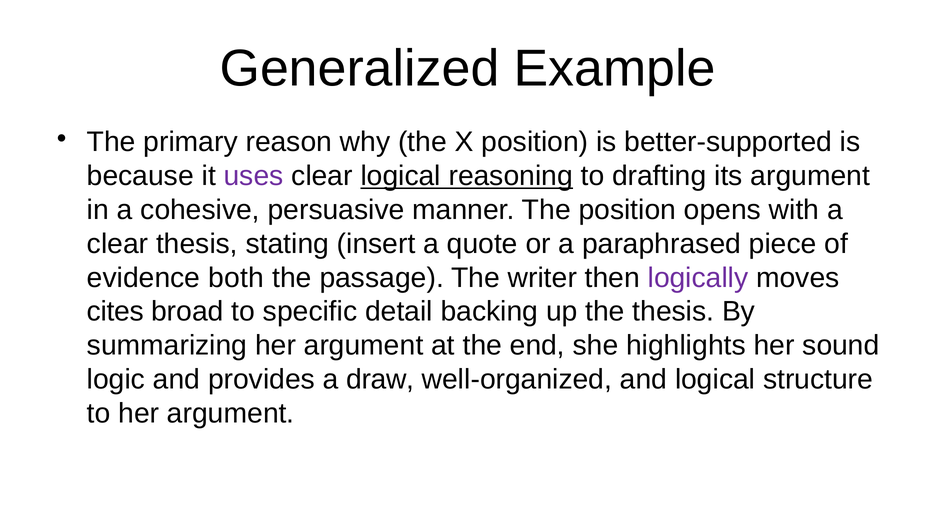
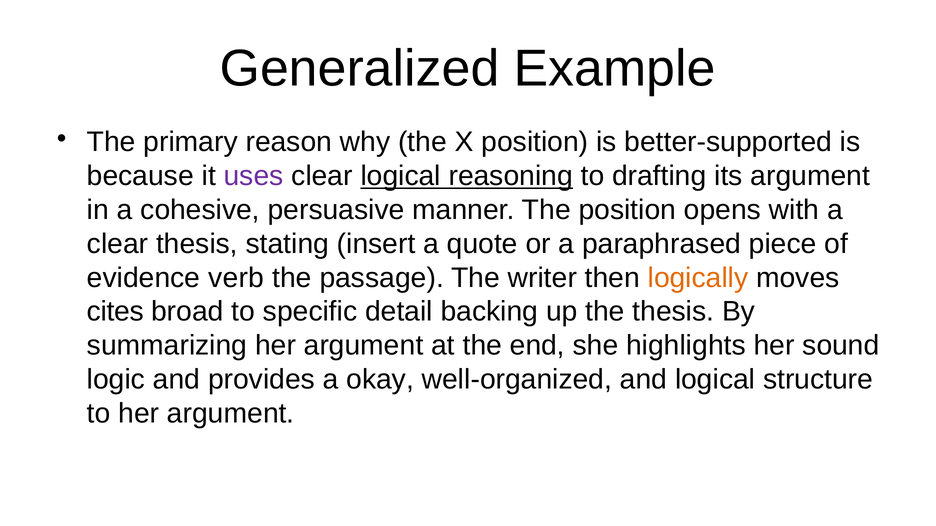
both: both -> verb
logically colour: purple -> orange
draw: draw -> okay
